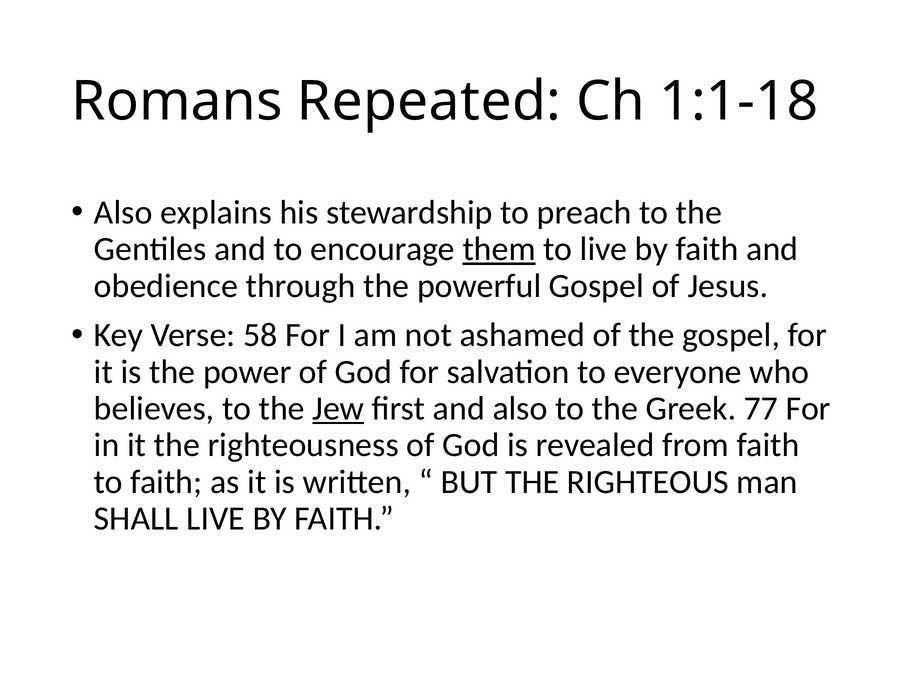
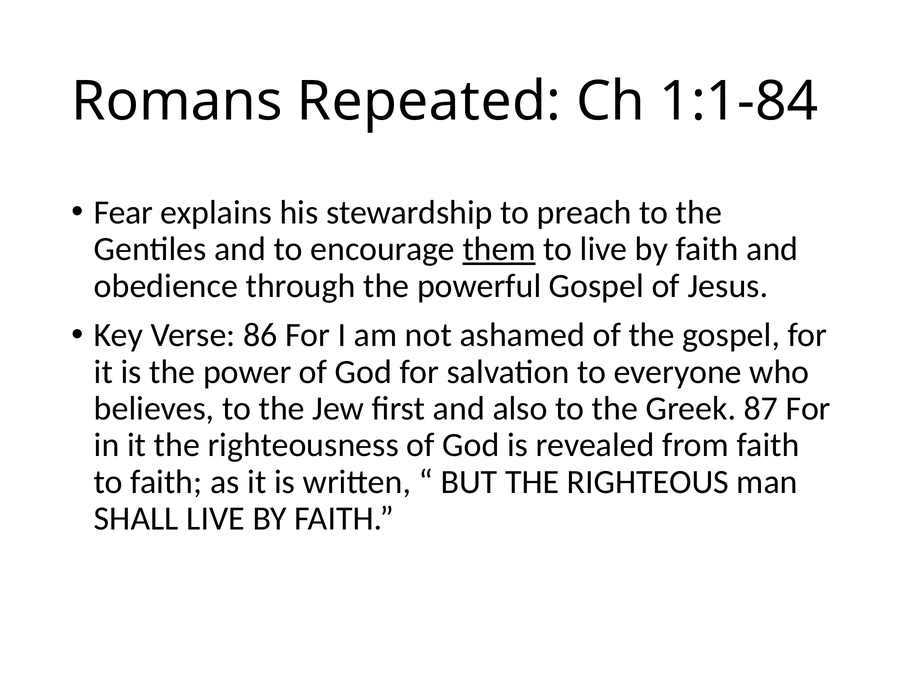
1:1-18: 1:1-18 -> 1:1-84
Also at (123, 212): Also -> Fear
58: 58 -> 86
Jew underline: present -> none
77: 77 -> 87
